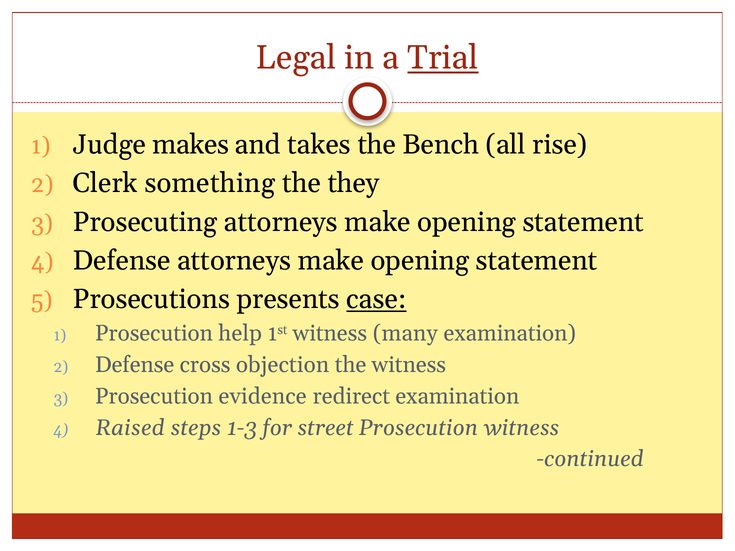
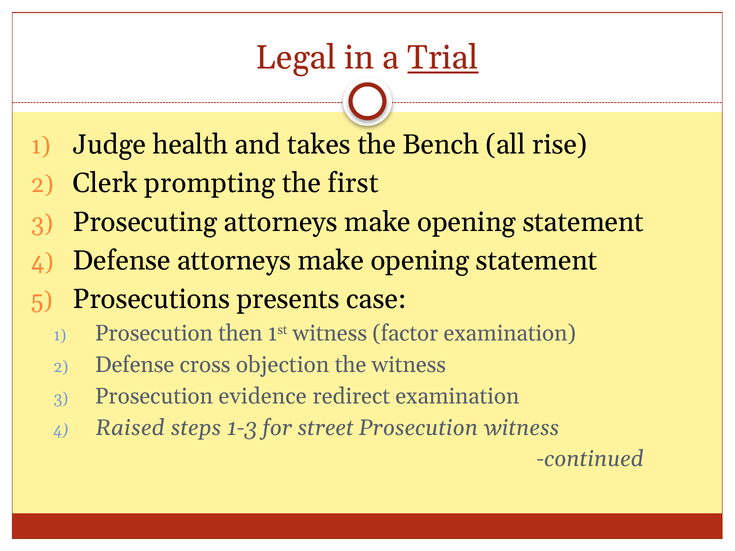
makes: makes -> health
something: something -> prompting
they: they -> first
case underline: present -> none
help: help -> then
many: many -> factor
